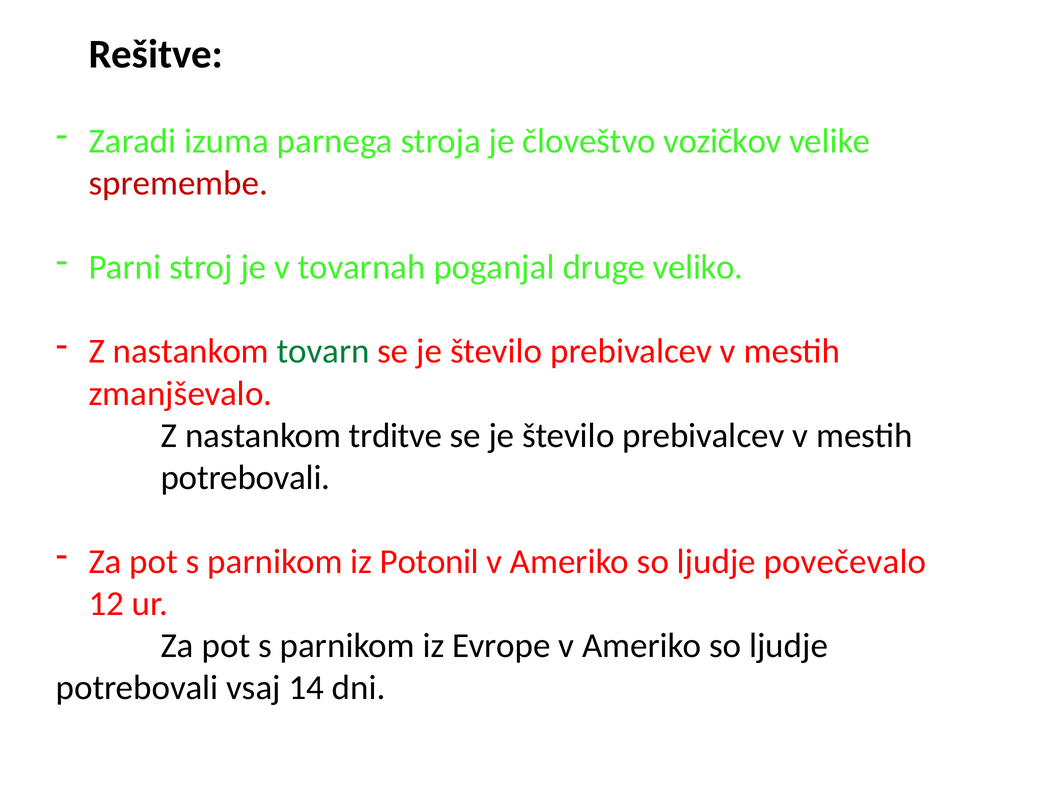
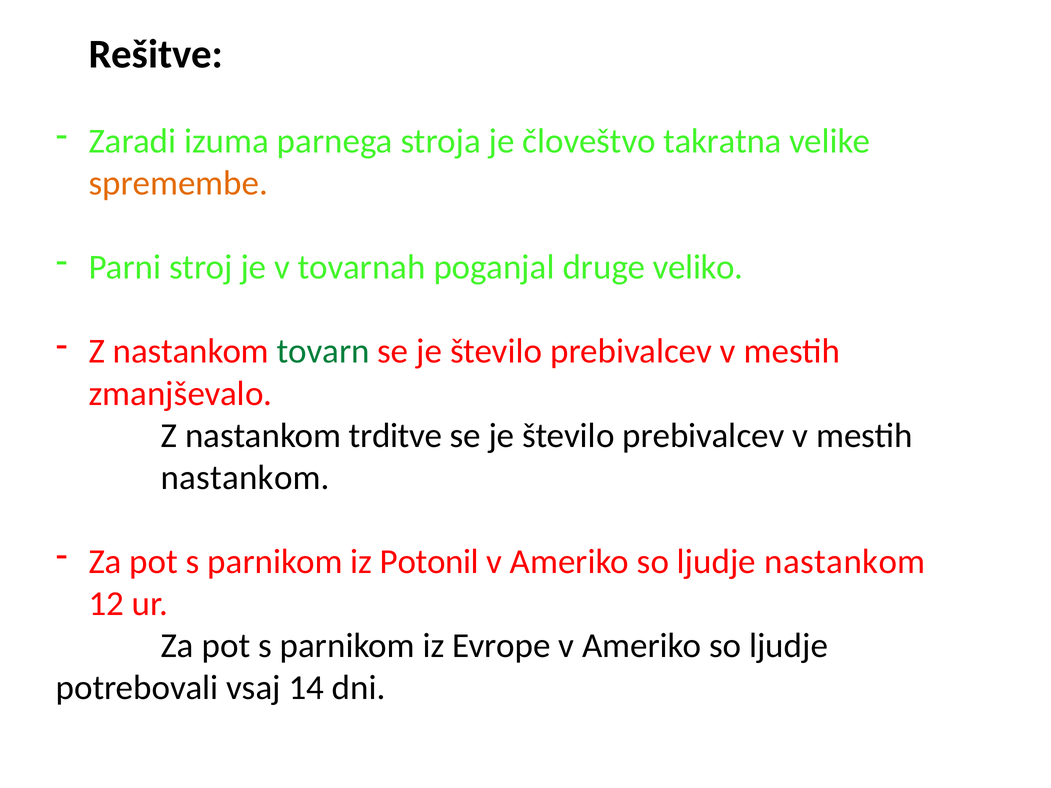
vozičkov: vozičkov -> takratna
spremembe colour: red -> orange
potrebovali at (246, 478): potrebovali -> nastankom
ljudje povečevalo: povečevalo -> nastankom
